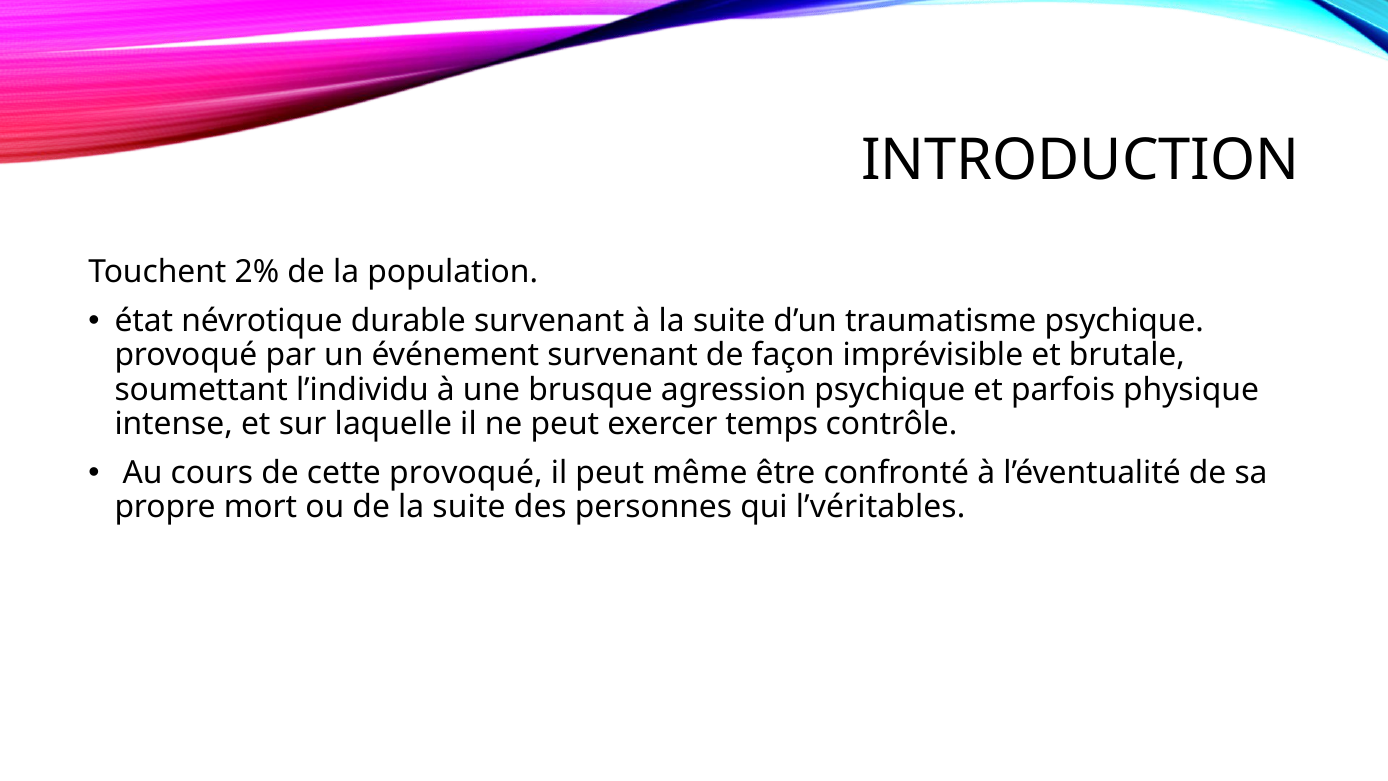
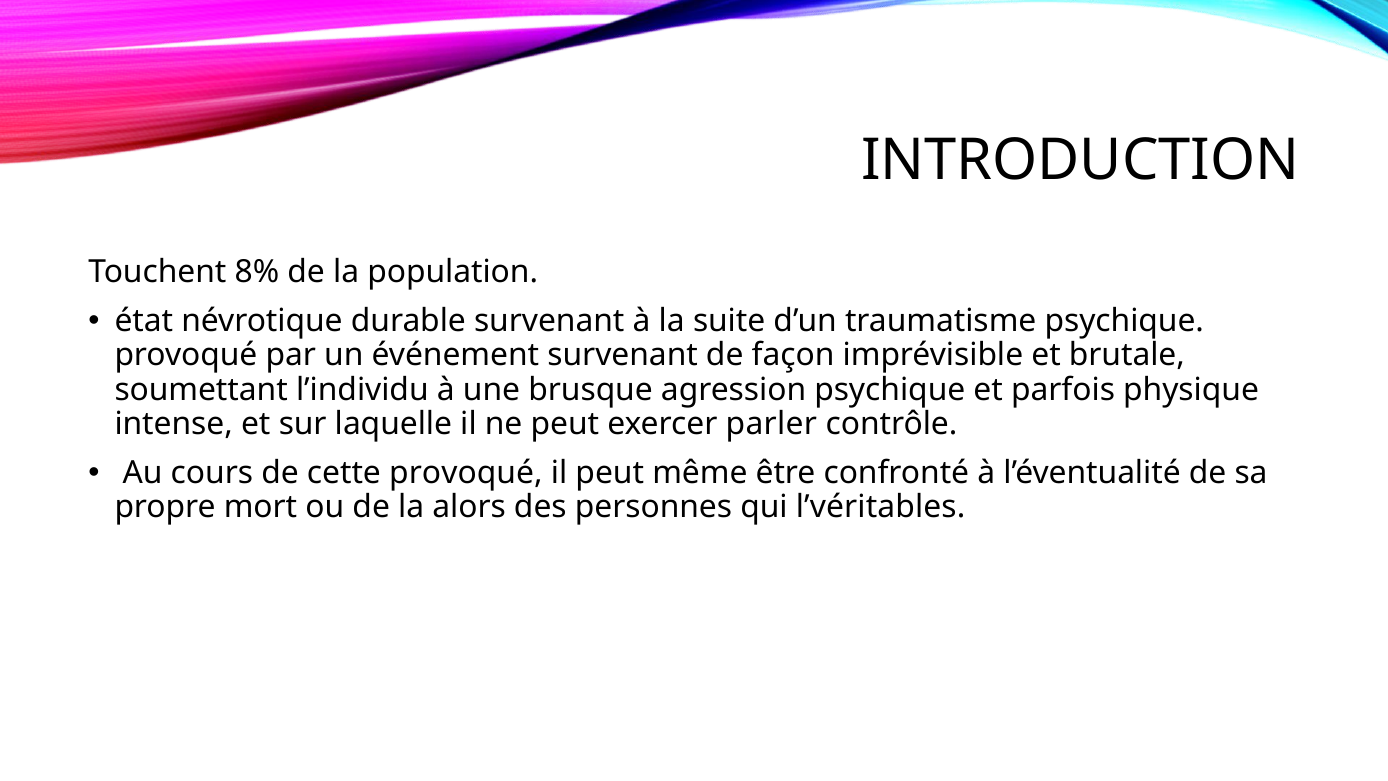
2%: 2% -> 8%
temps: temps -> parler
de la suite: suite -> alors
